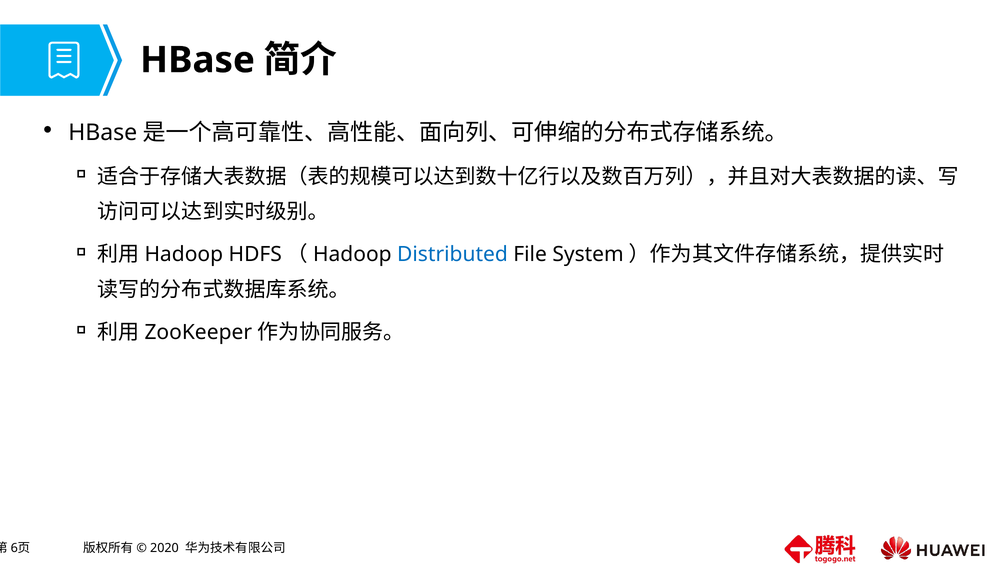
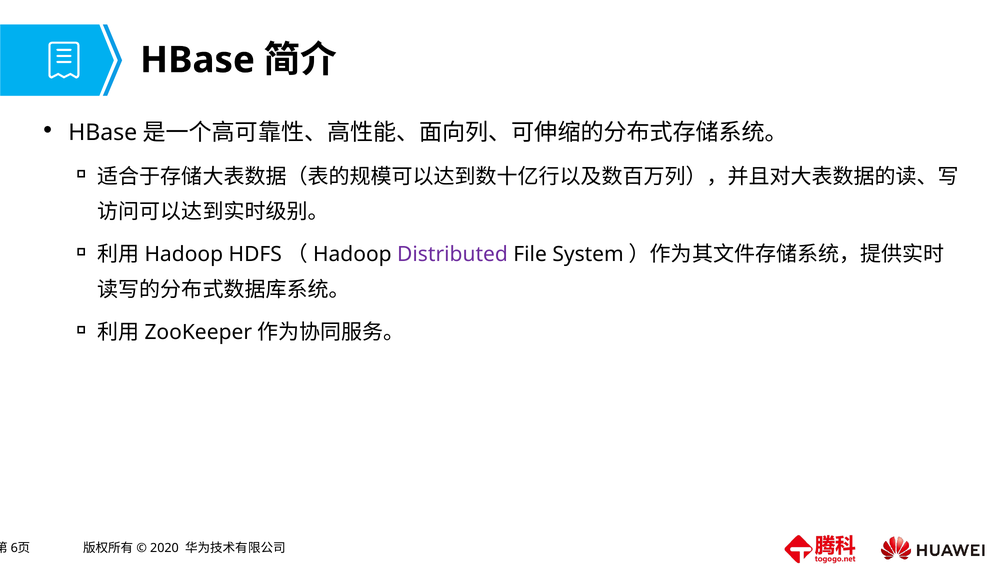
Distributed colour: blue -> purple
